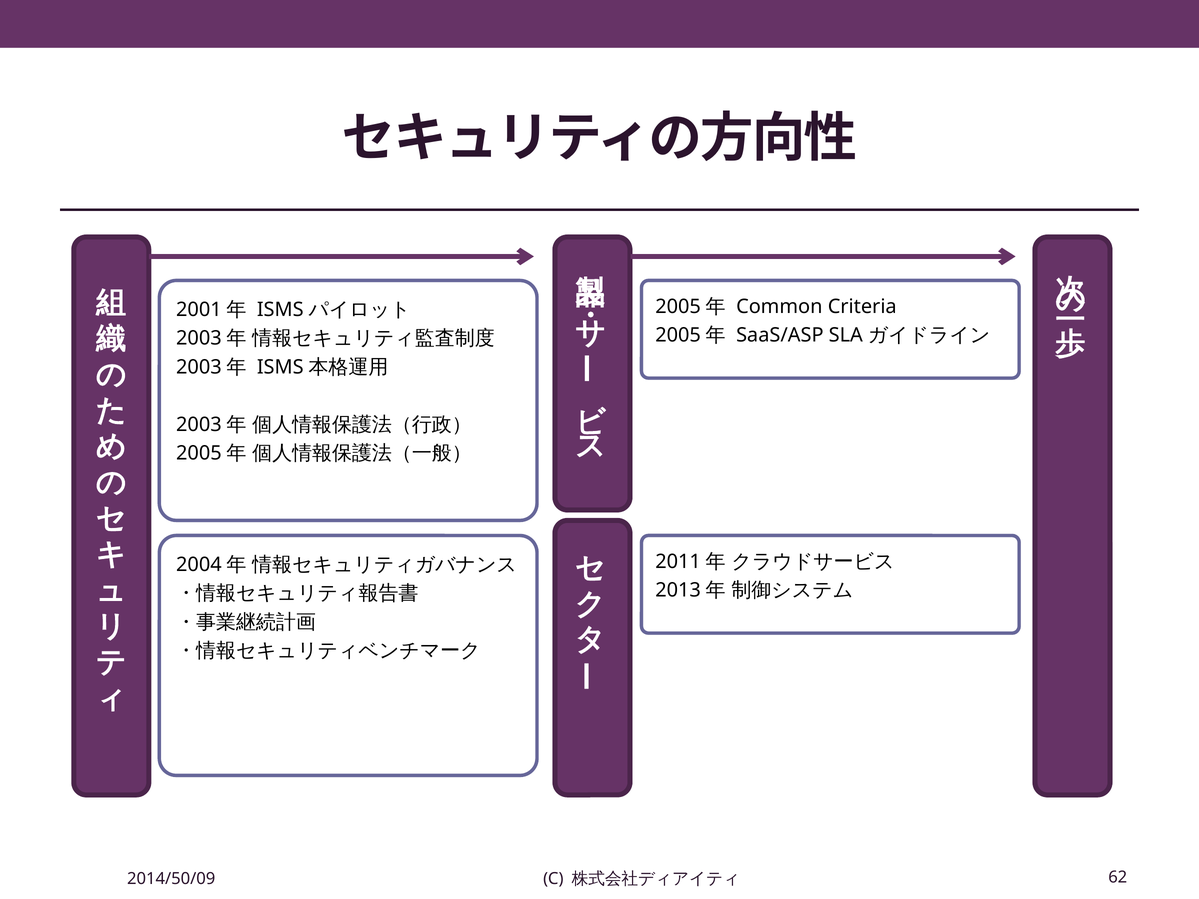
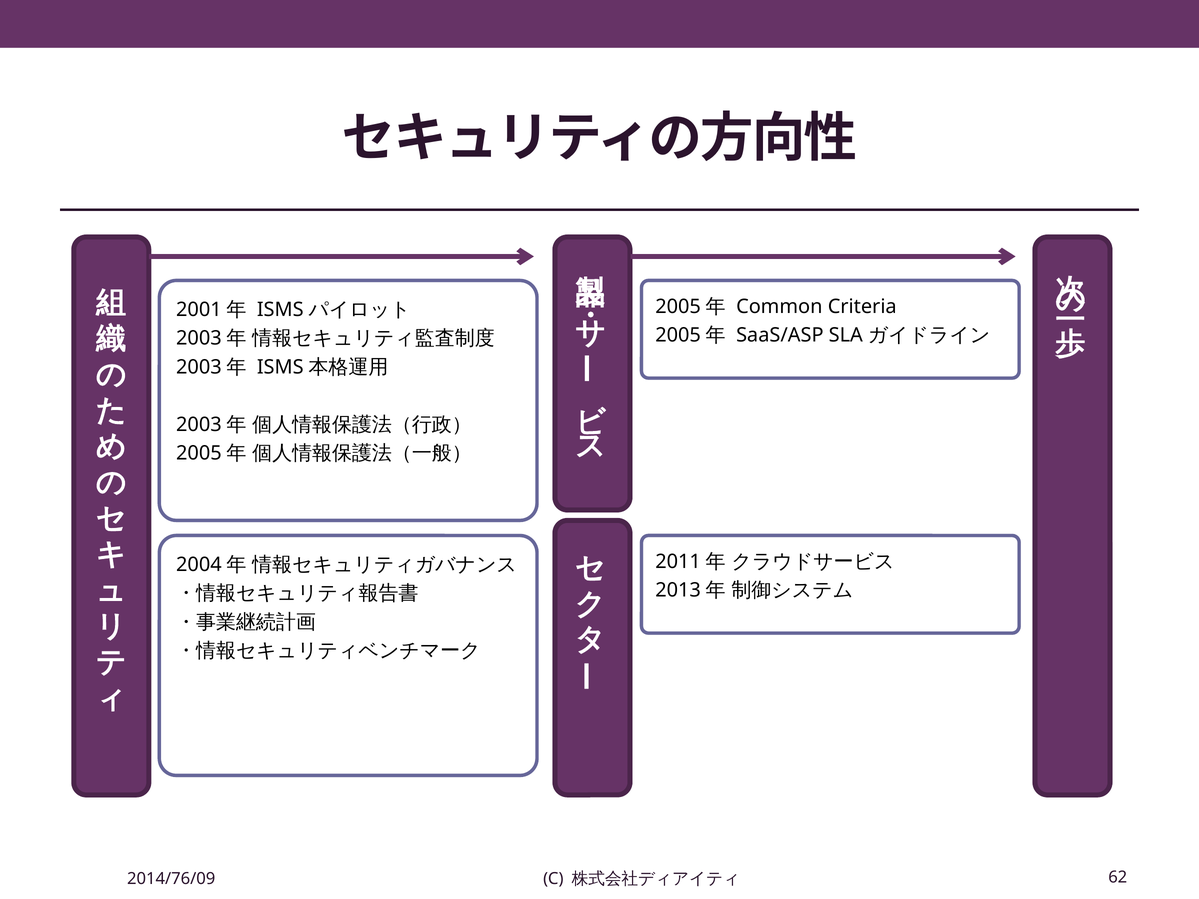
2014/50/09: 2014/50/09 -> 2014/76/09
